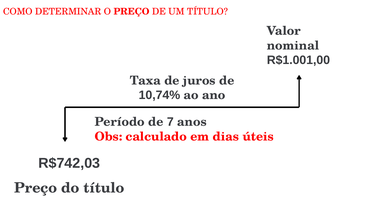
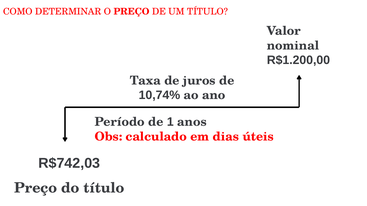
R$1.001,00: R$1.001,00 -> R$1.200,00
7: 7 -> 1
